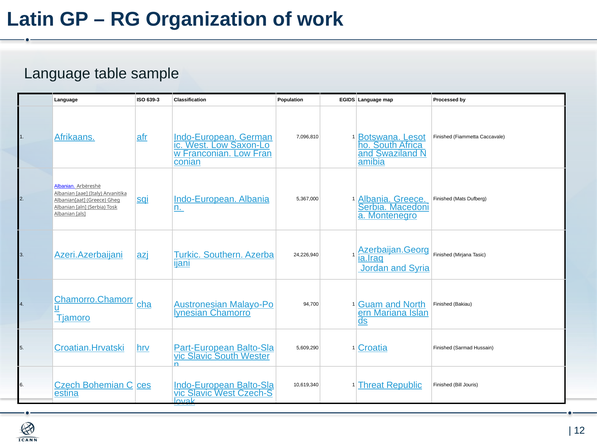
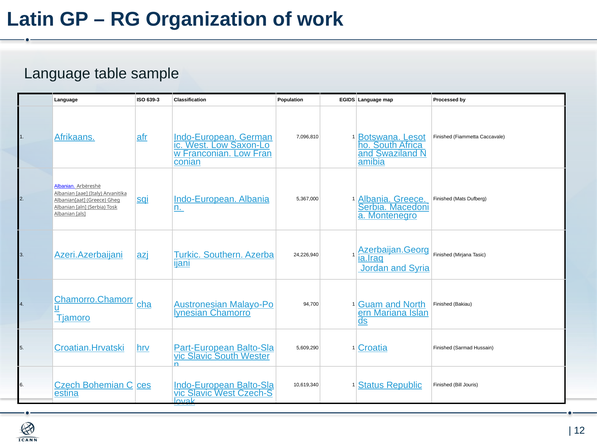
Threat: Threat -> Status
